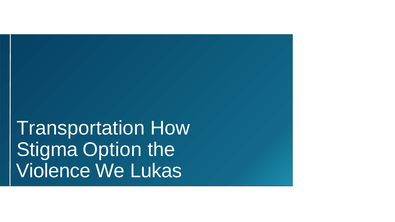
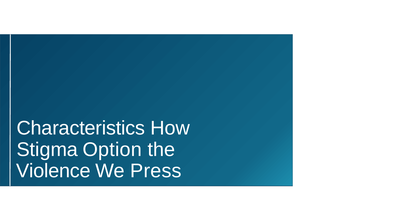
Transportation: Transportation -> Characteristics
Lukas: Lukas -> Press
